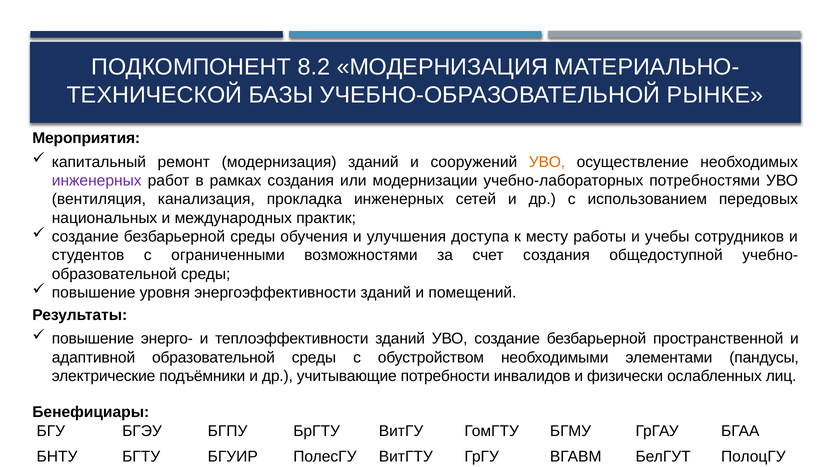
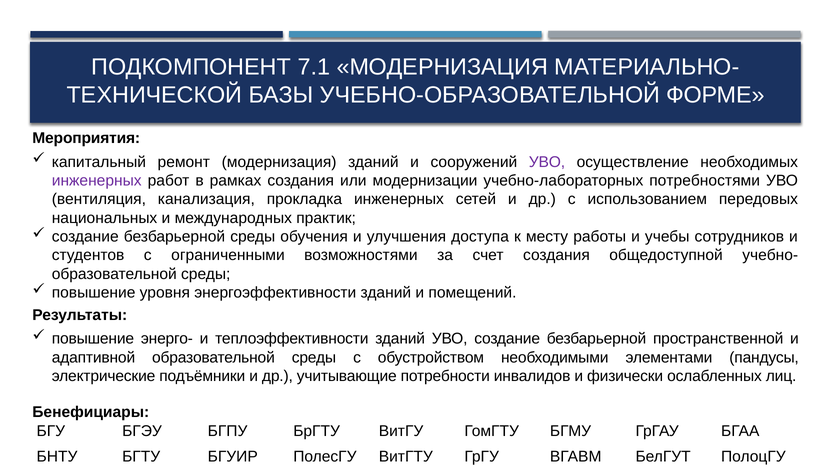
8.2: 8.2 -> 7.1
РЫНКЕ: РЫНКЕ -> ФОРМЕ
УВО at (547, 162) colour: orange -> purple
